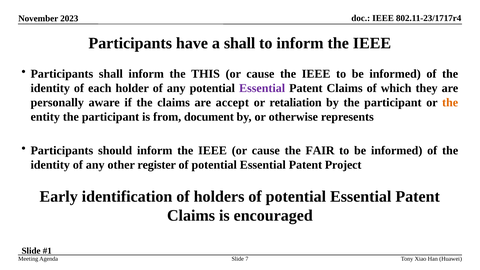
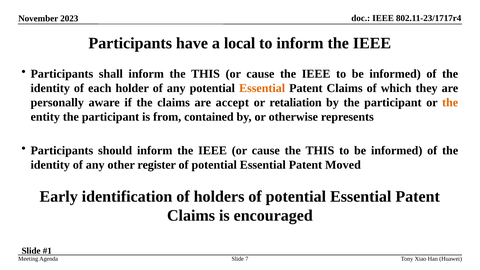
a shall: shall -> local
Essential at (262, 88) colour: purple -> orange
document: document -> contained
cause the FAIR: FAIR -> THIS
Project: Project -> Moved
